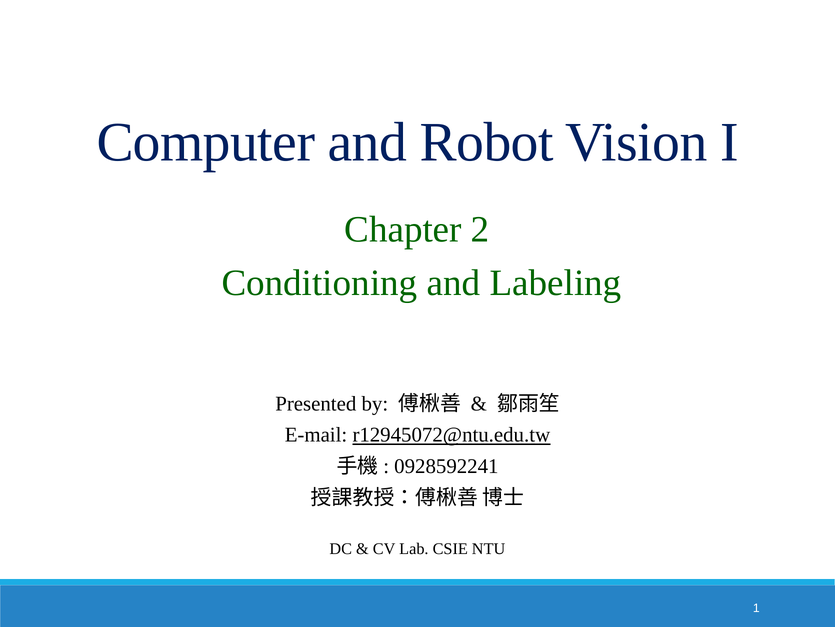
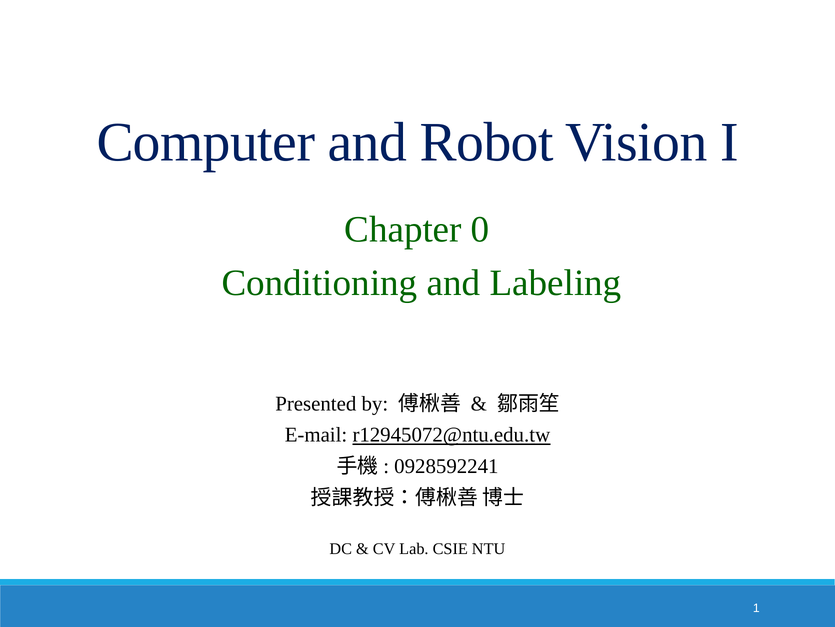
2: 2 -> 0
